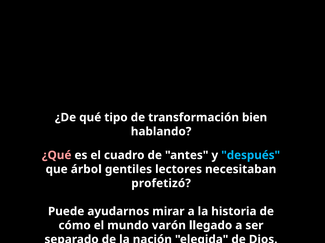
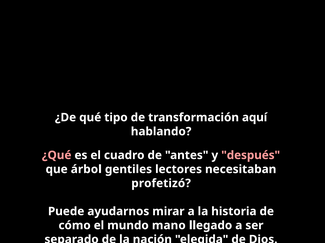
bien: bien -> aquí
después colour: light blue -> pink
varón: varón -> mano
